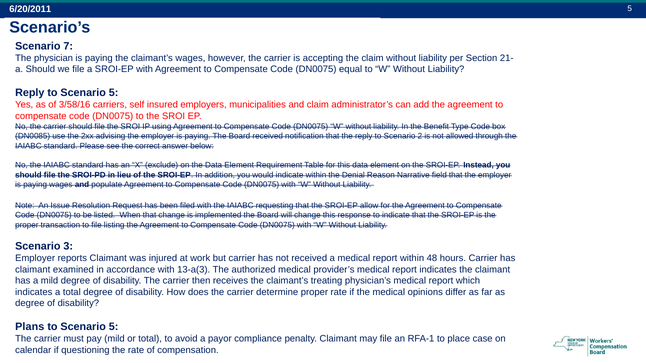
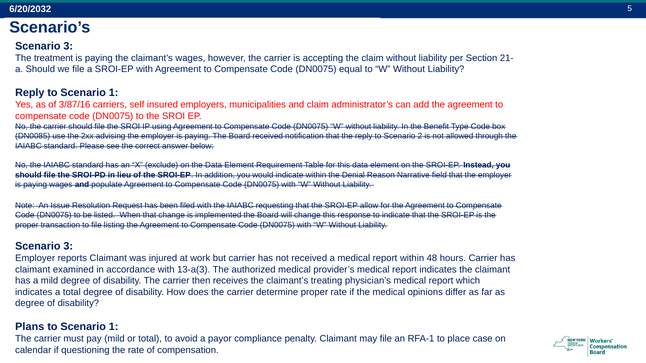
6/20/2011: 6/20/2011 -> 6/20/2032
7 at (68, 46): 7 -> 3
physician: physician -> treatment
Reply to Scenario 5: 5 -> 1
3/58/16: 3/58/16 -> 3/87/16
5 at (114, 327): 5 -> 1
